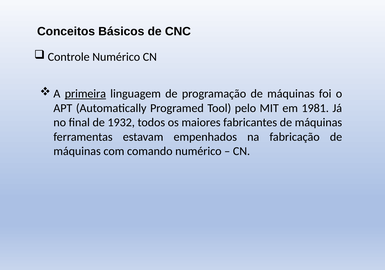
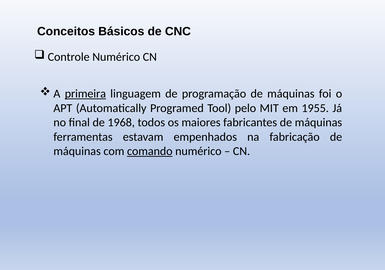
1981: 1981 -> 1955
1932: 1932 -> 1968
comando underline: none -> present
